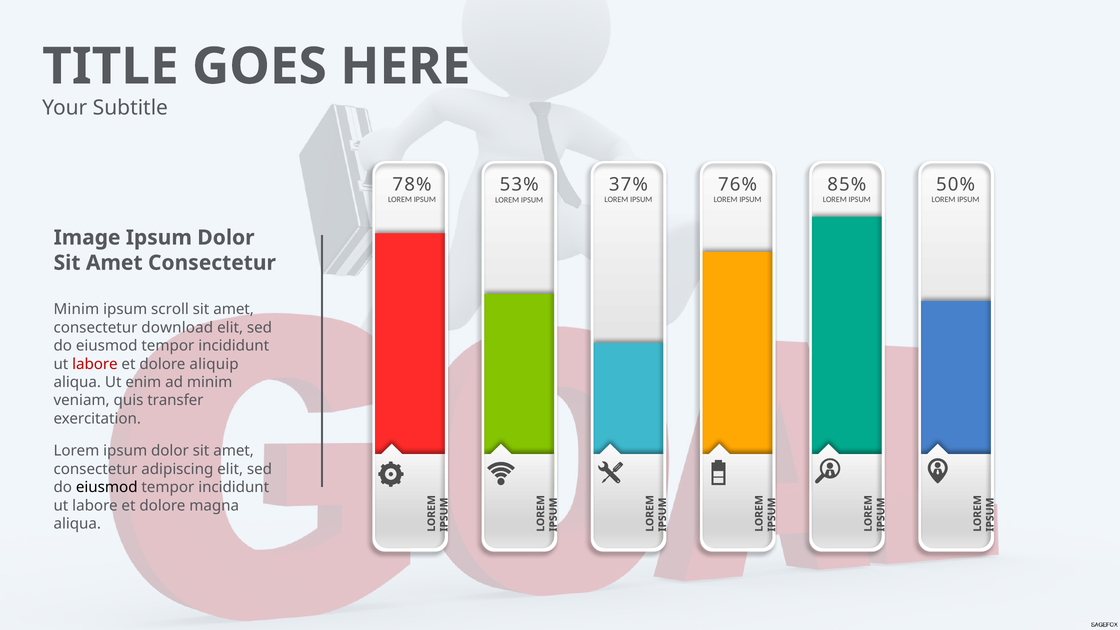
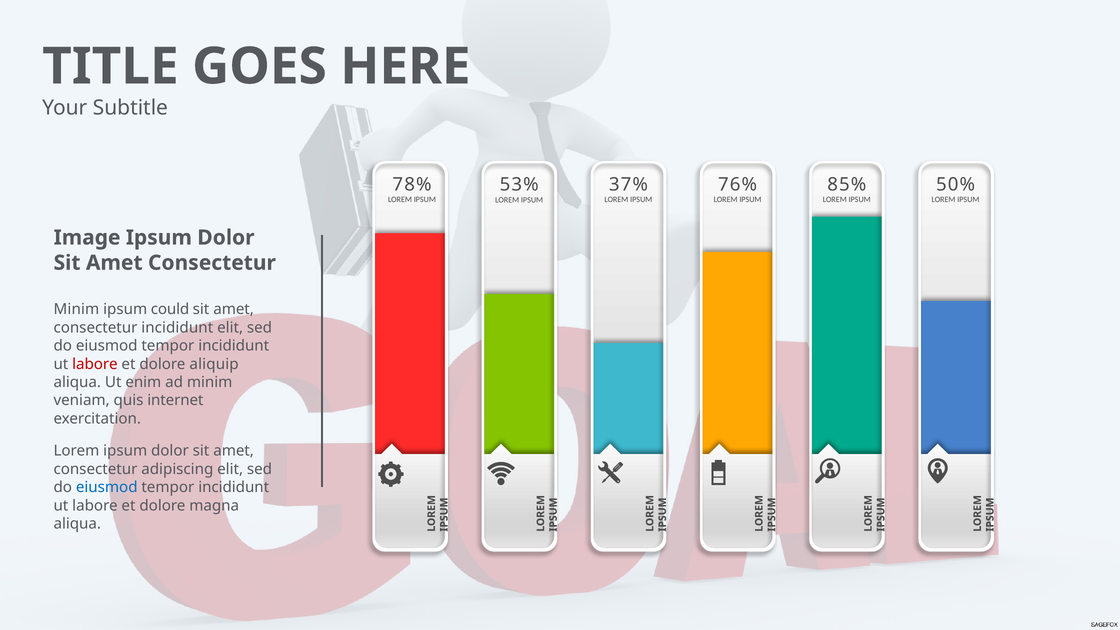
scroll: scroll -> could
consectetur download: download -> incididunt
transfer: transfer -> internet
eiusmod at (107, 487) colour: black -> blue
